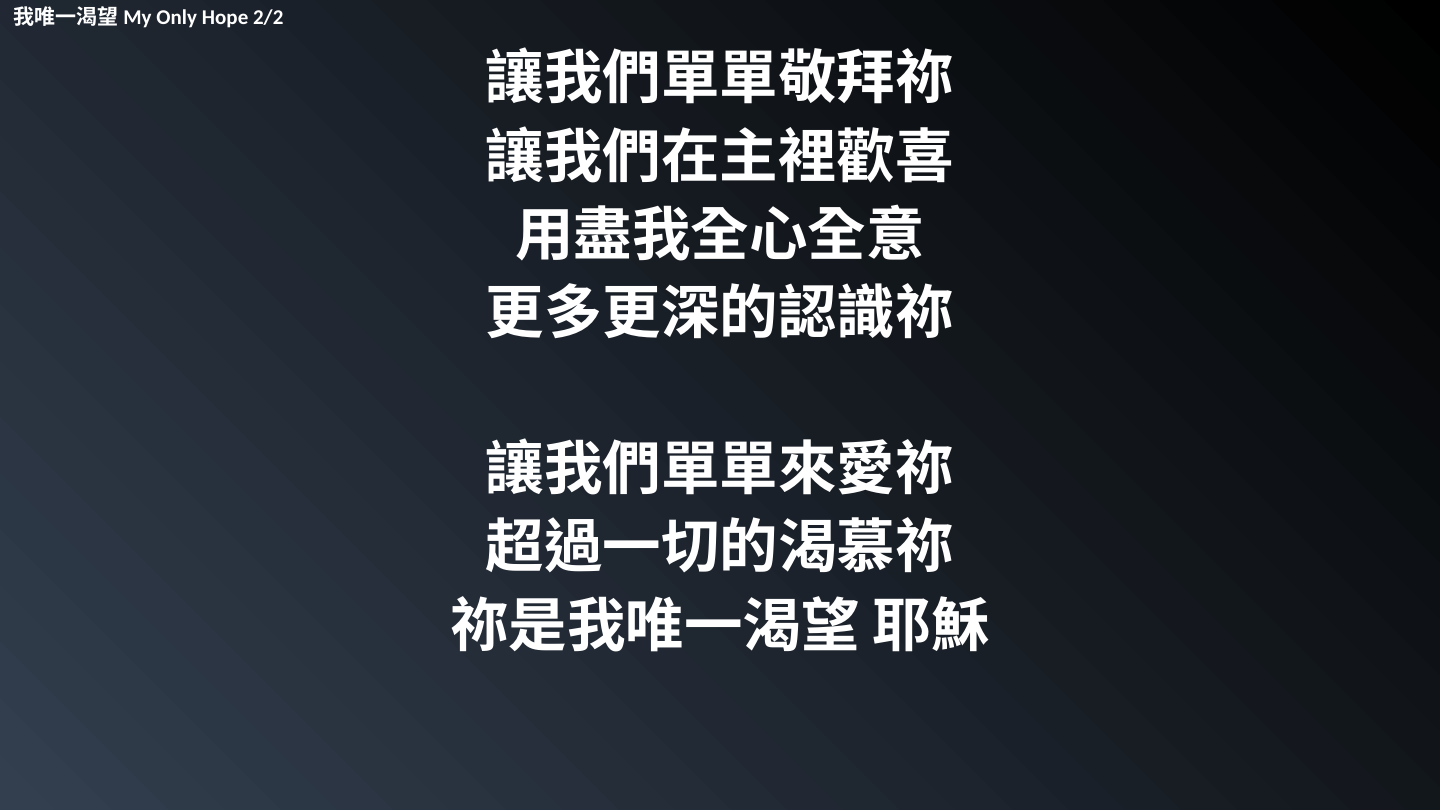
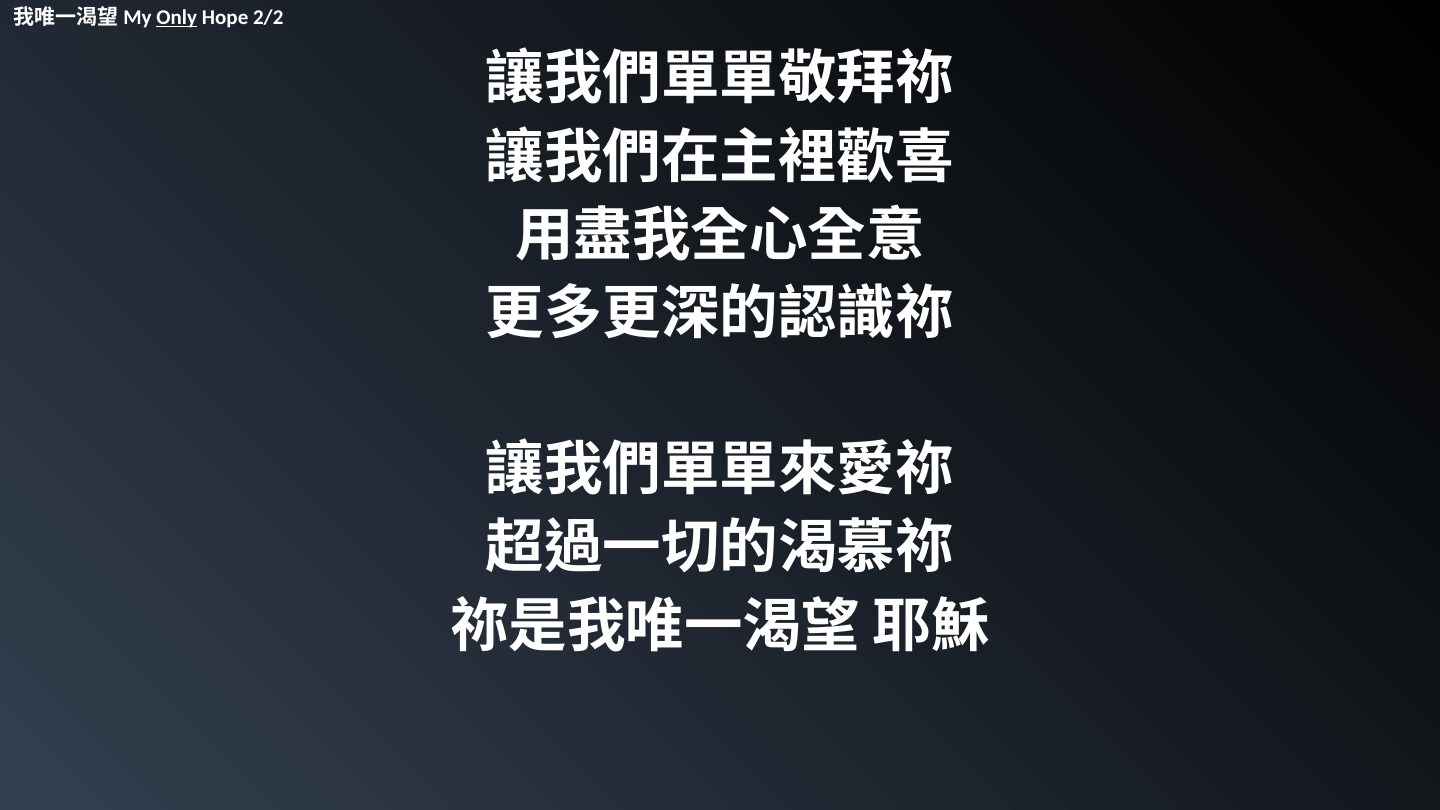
Only underline: none -> present
